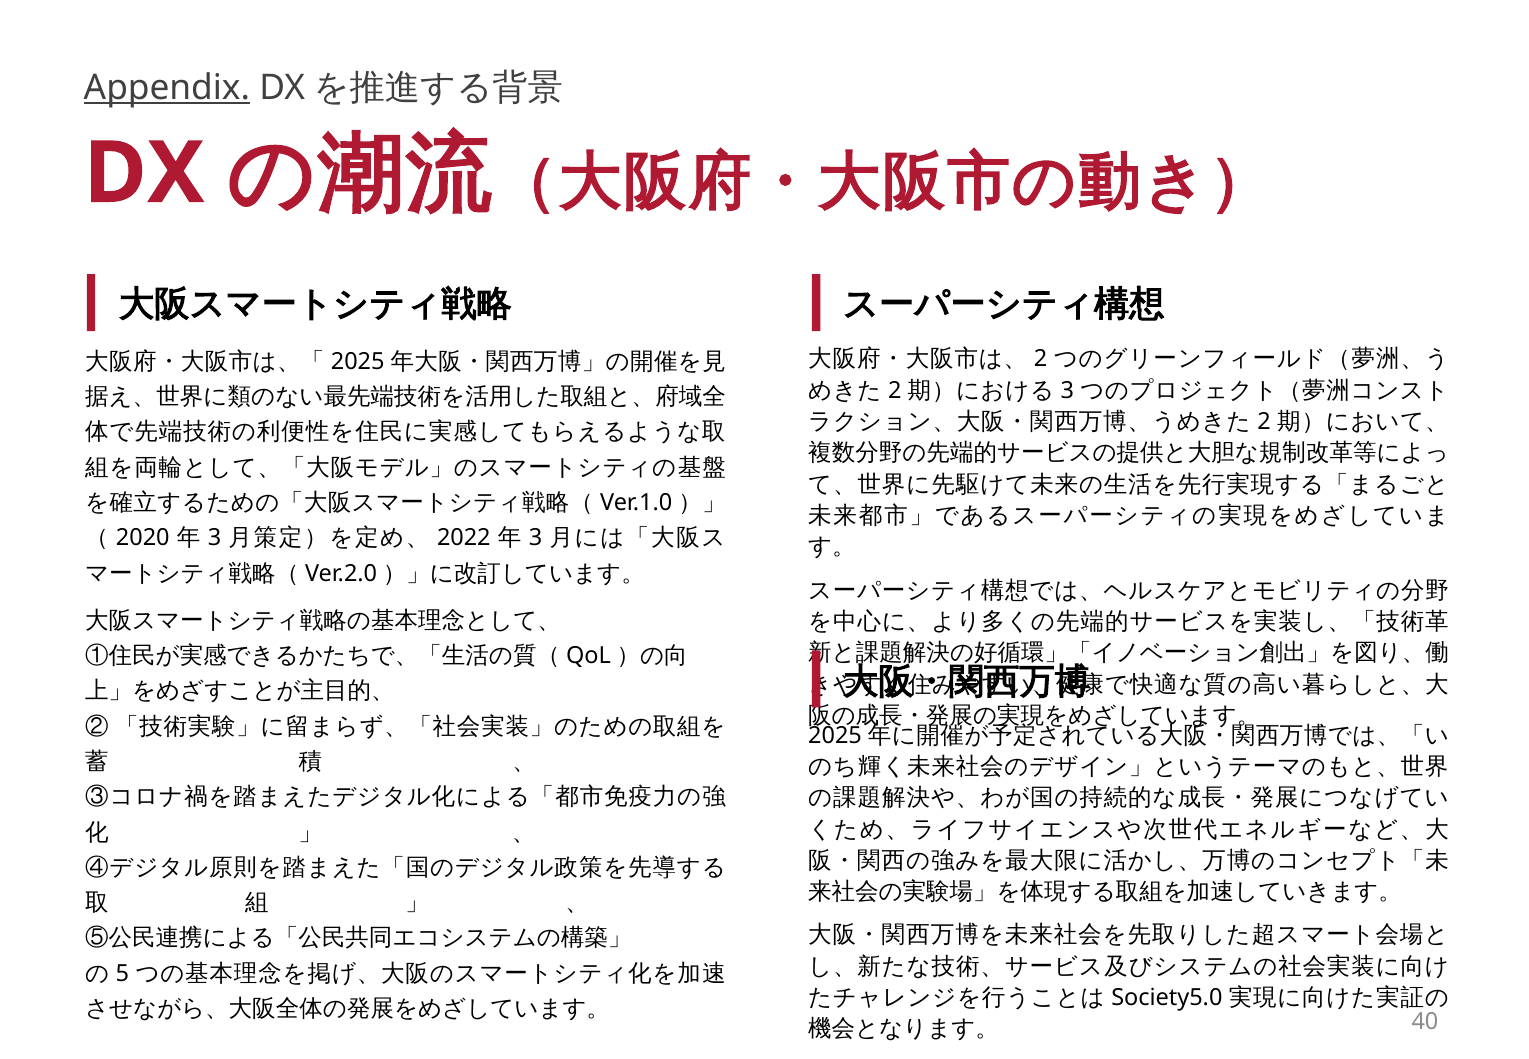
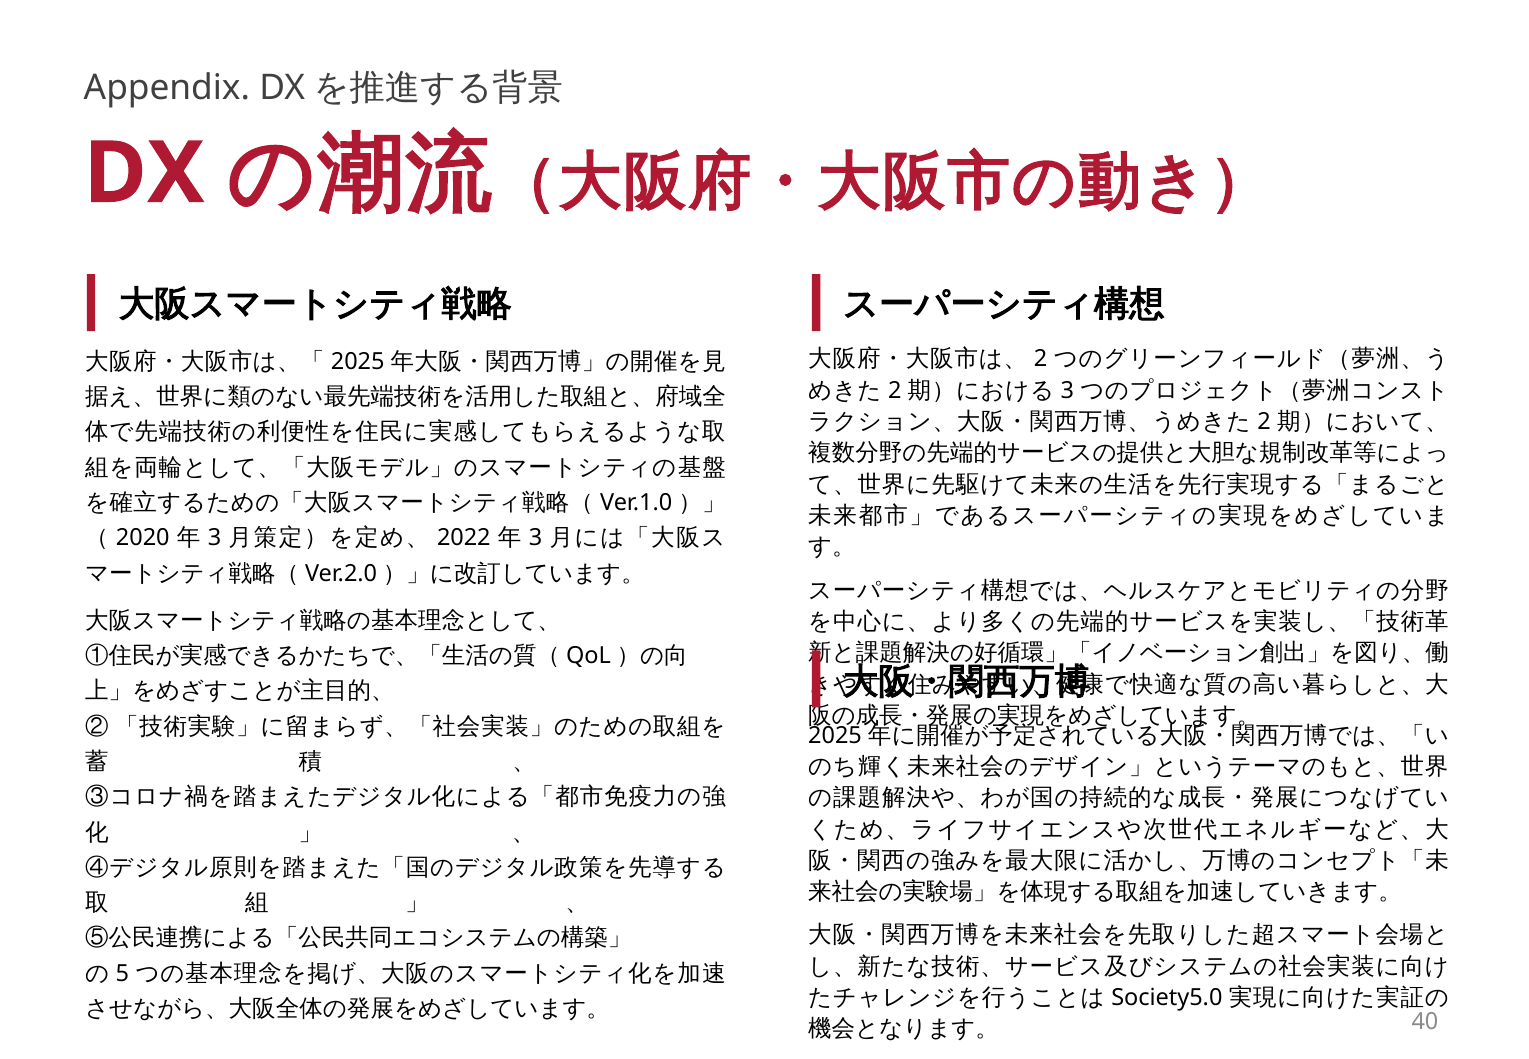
Appendix underline: present -> none
